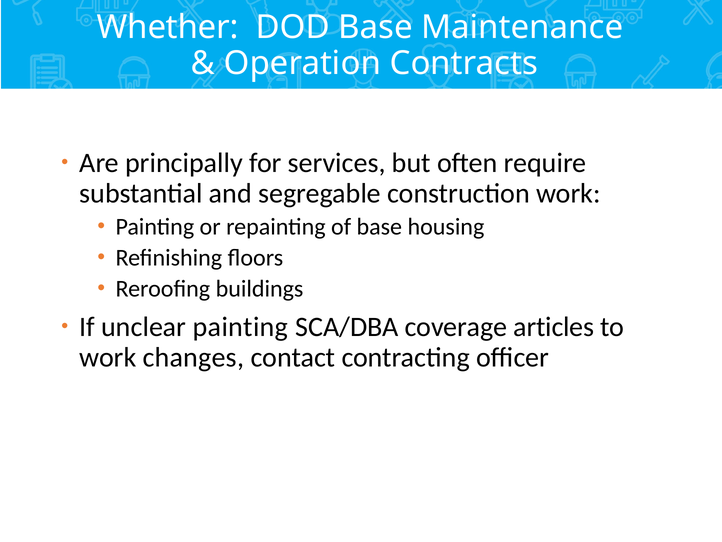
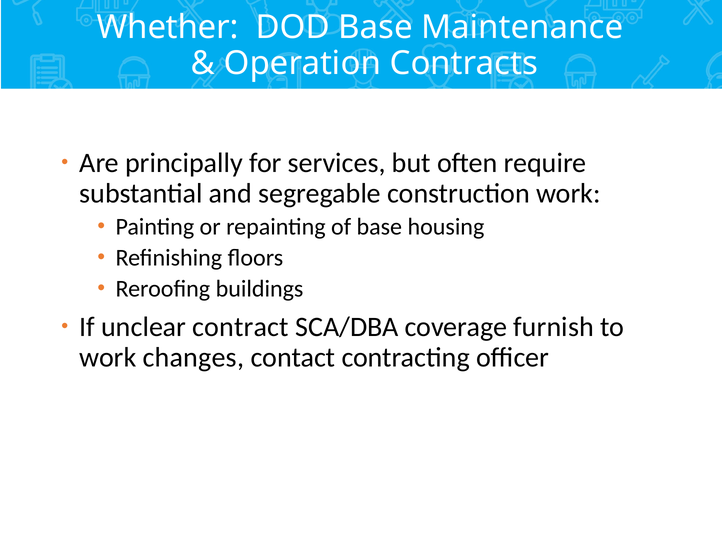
unclear painting: painting -> contract
articles: articles -> furnish
